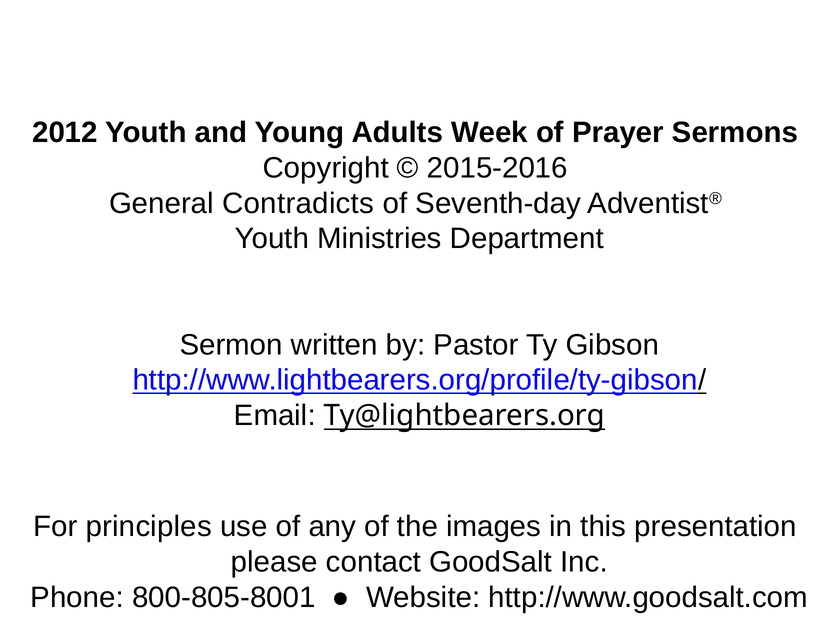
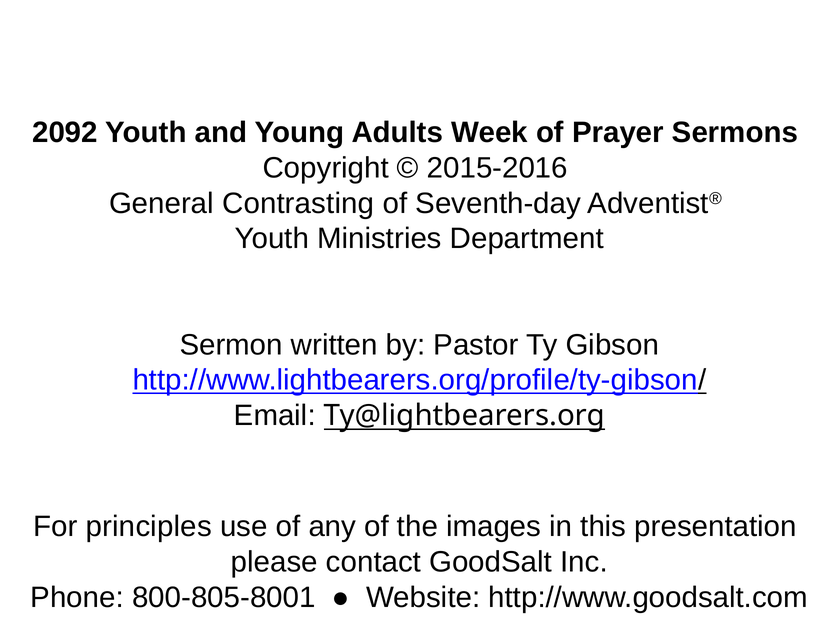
2012: 2012 -> 2092
Contradicts: Contradicts -> Contrasting
